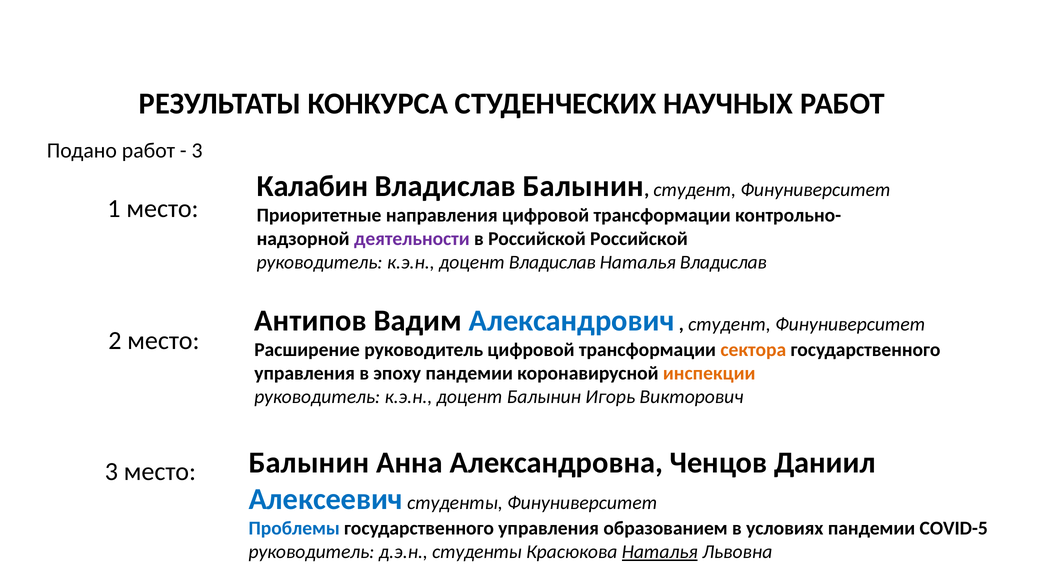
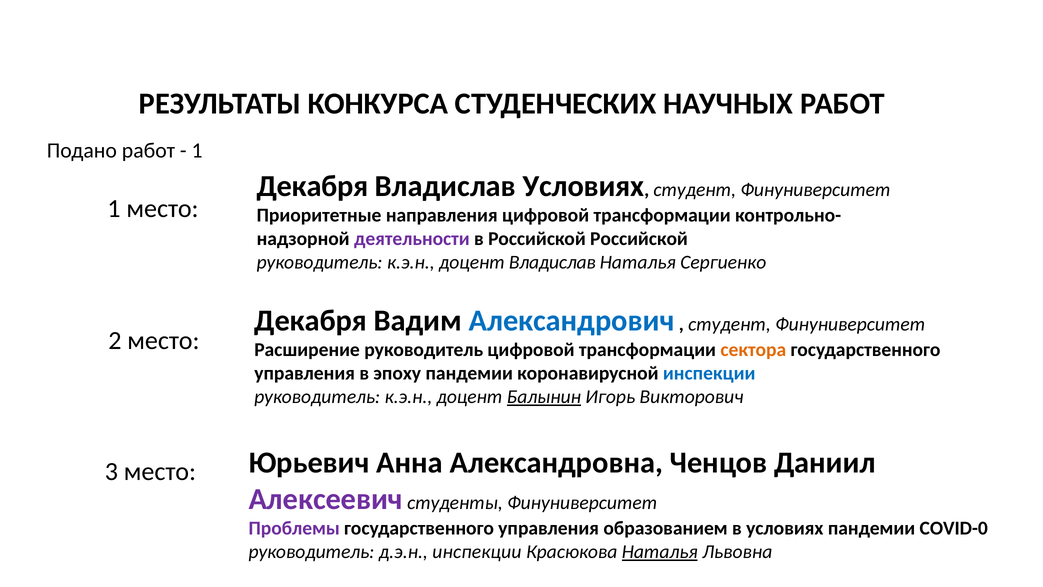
3 at (197, 151): 3 -> 1
Калабин at (312, 186): Калабин -> Декабря
Владислав Балынин: Балынин -> Условиях
Наталья Владислав: Владислав -> Сергиенко
Антипов at (310, 320): Антипов -> Декабря
инспекции at (709, 373) colour: orange -> blue
Балынин at (544, 397) underline: none -> present
место Балынин: Балынин -> Юрьевич
Алексеевич colour: blue -> purple
Проблемы colour: blue -> purple
COVID-5: COVID-5 -> COVID-0
д.э.н студенты: студенты -> инспекции
